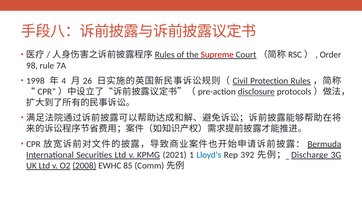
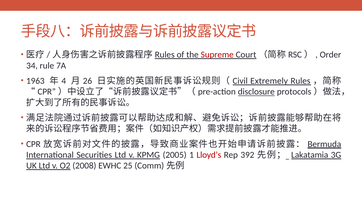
98: 98 -> 34
1998: 1998 -> 1963
Protection: Protection -> Extremely
2021: 2021 -> 2005
Lloyd’s colour: blue -> red
Discharge: Discharge -> Lakatamia
2008 underline: present -> none
85: 85 -> 25
